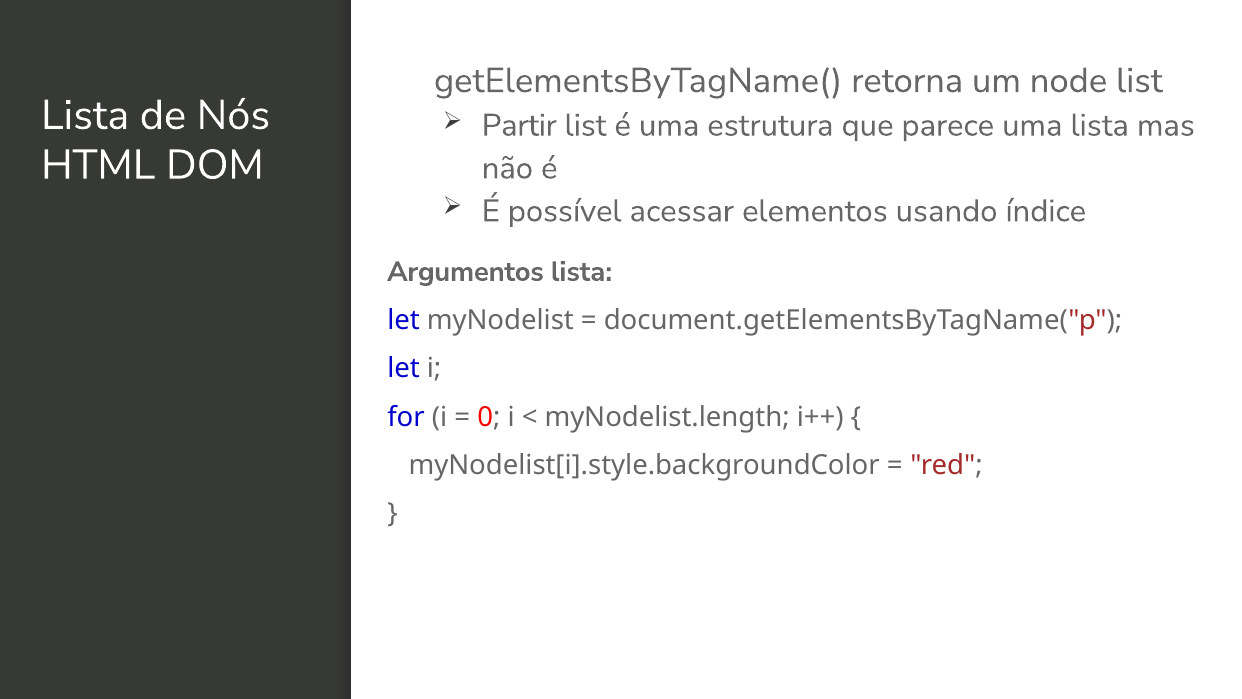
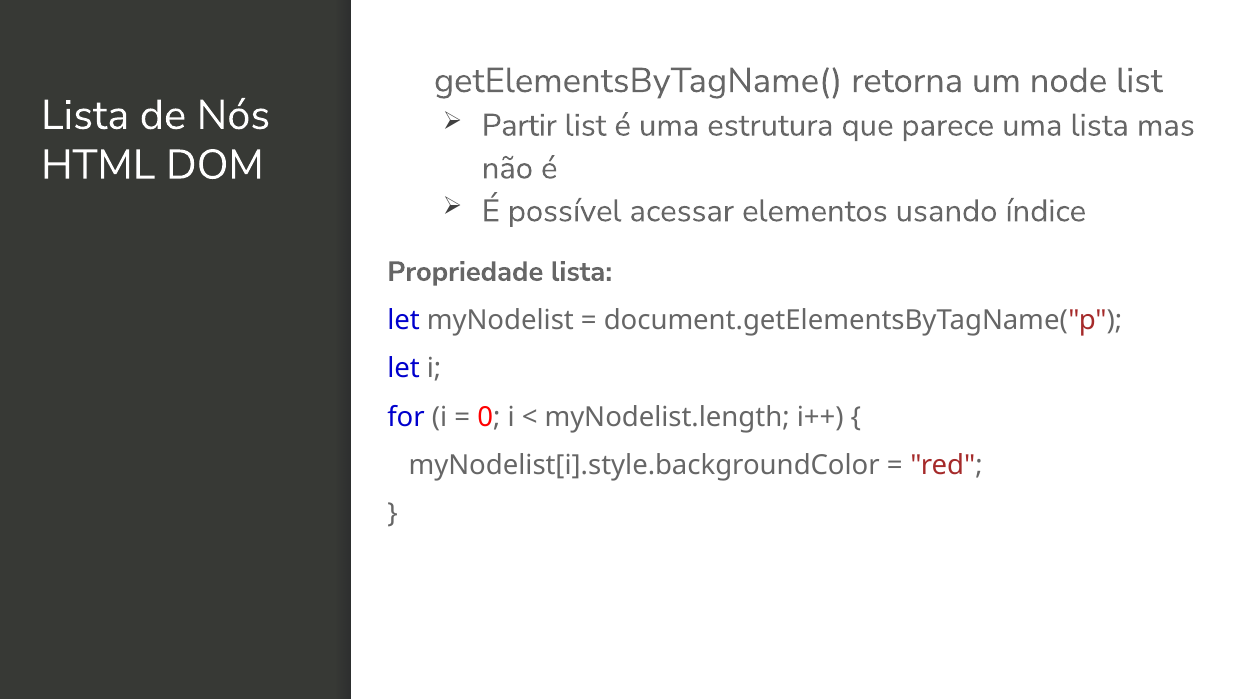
Argumentos: Argumentos -> Propriedade
